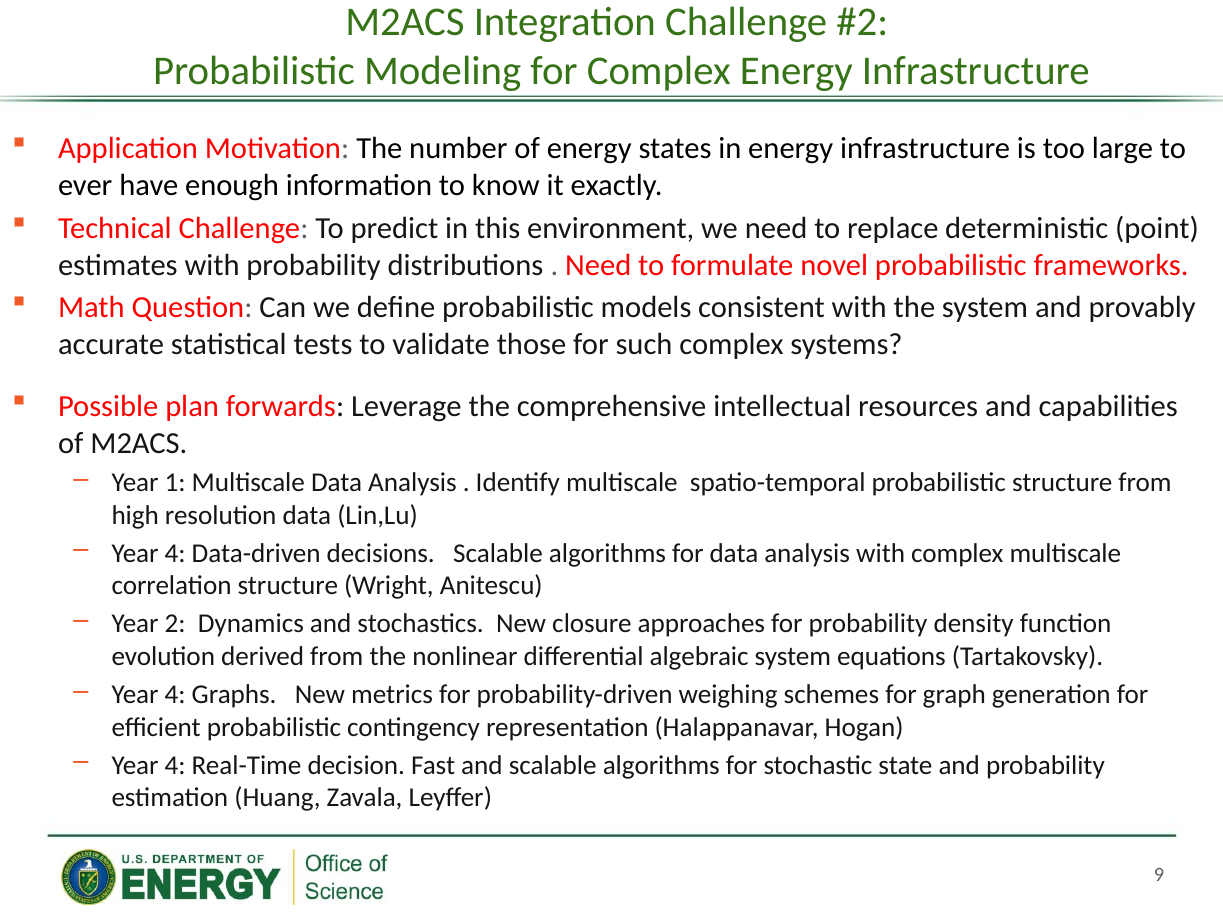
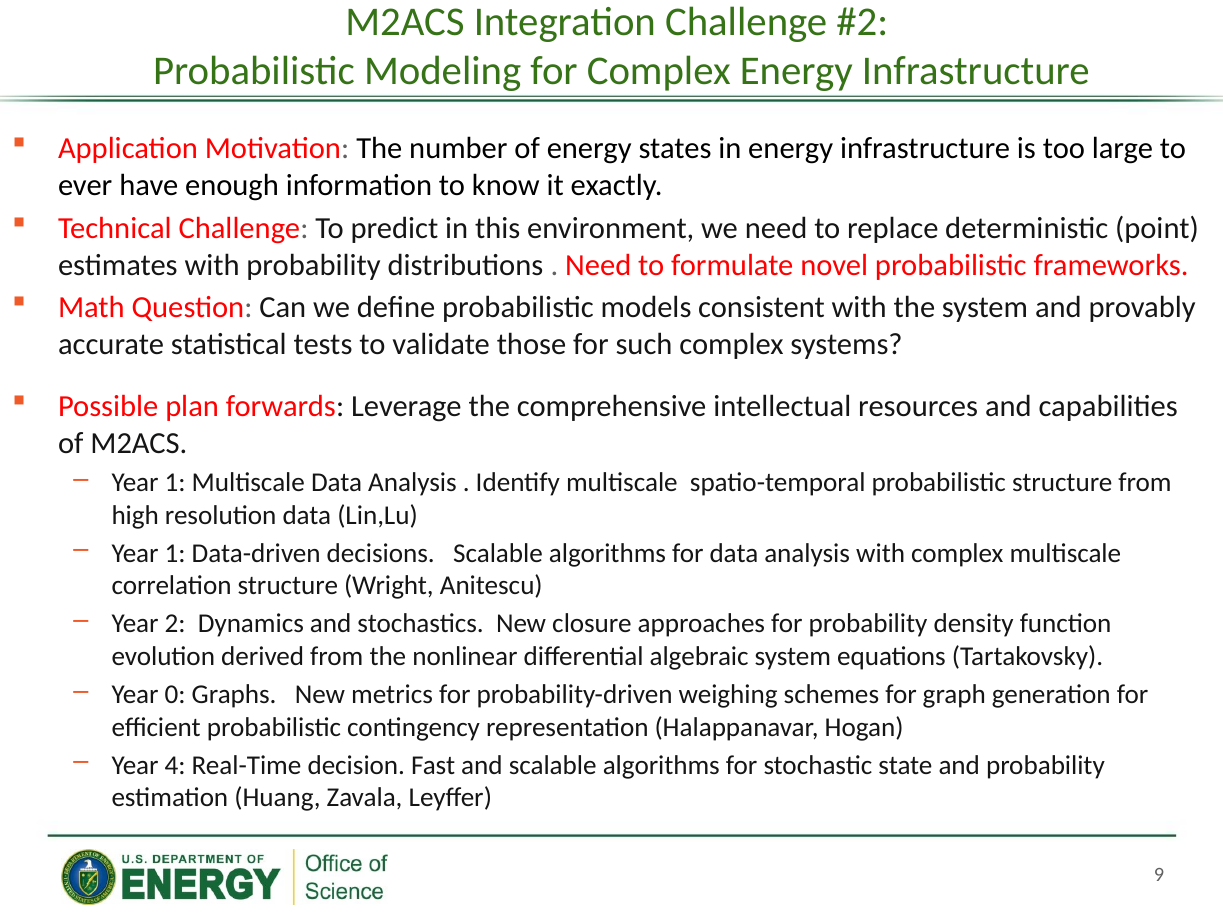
4 at (175, 554): 4 -> 1
4 at (175, 695): 4 -> 0
